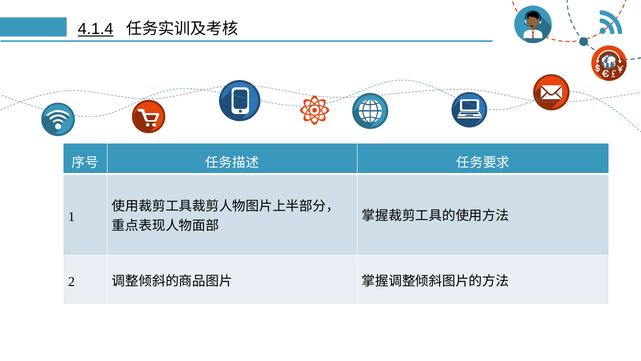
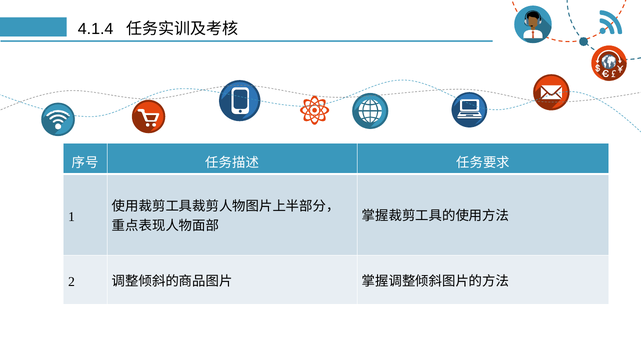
4.1.4 underline: present -> none
